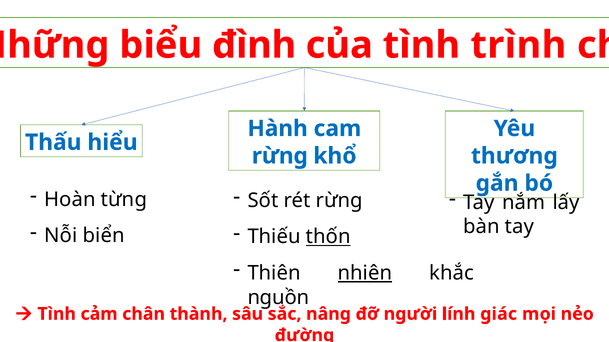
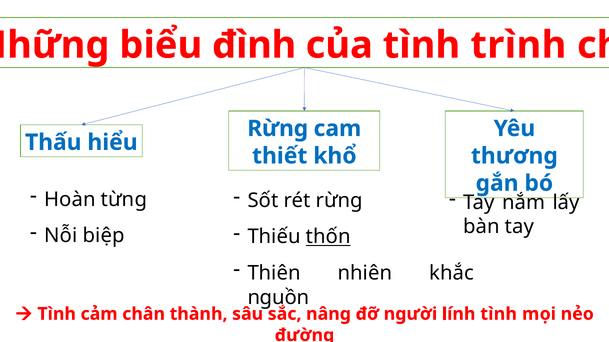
Hành at (278, 129): Hành -> Rừng
rừng at (280, 156): rừng -> thiết
biển: biển -> biệp
nhiên underline: present -> none
lính giác: giác -> tình
